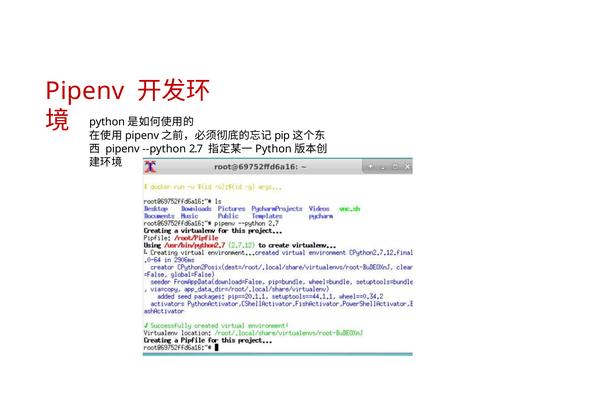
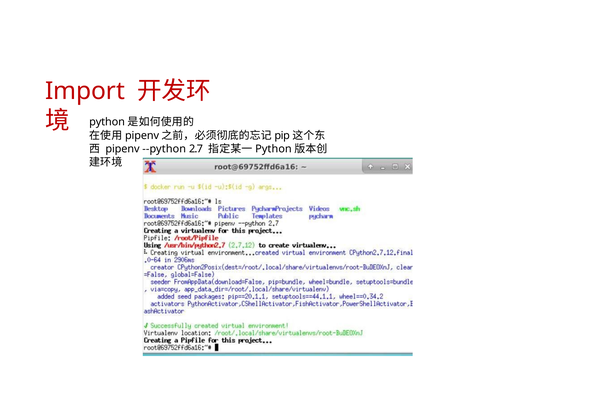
Pipenv at (85, 91): Pipenv -> Import
